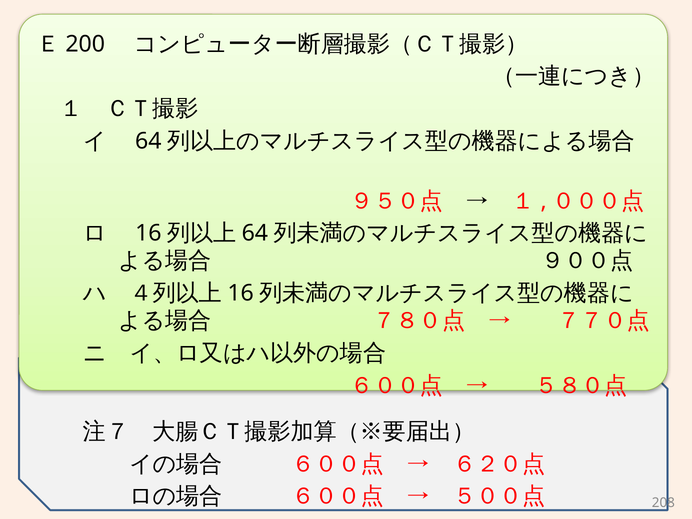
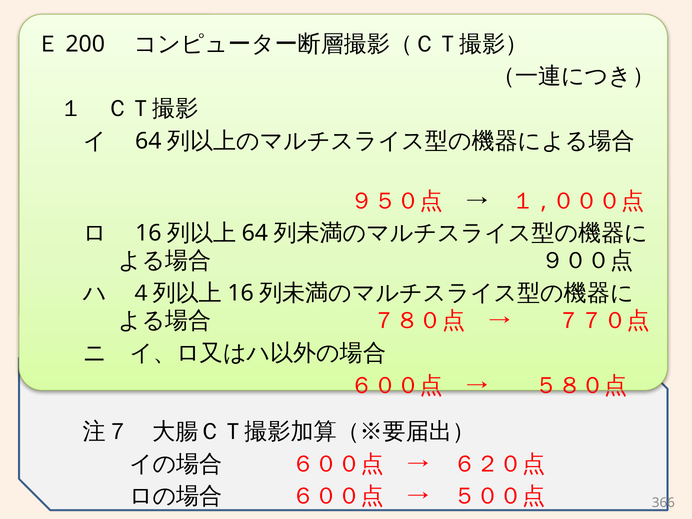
208: 208 -> 366
